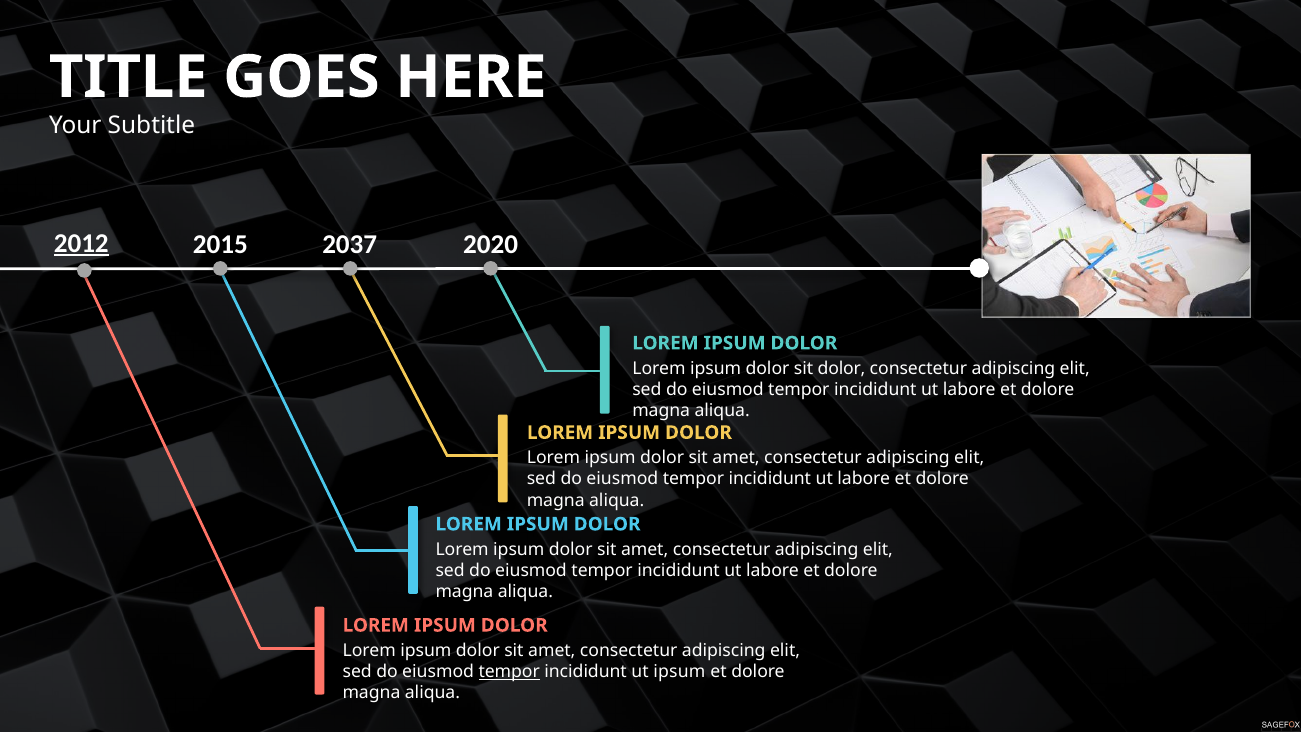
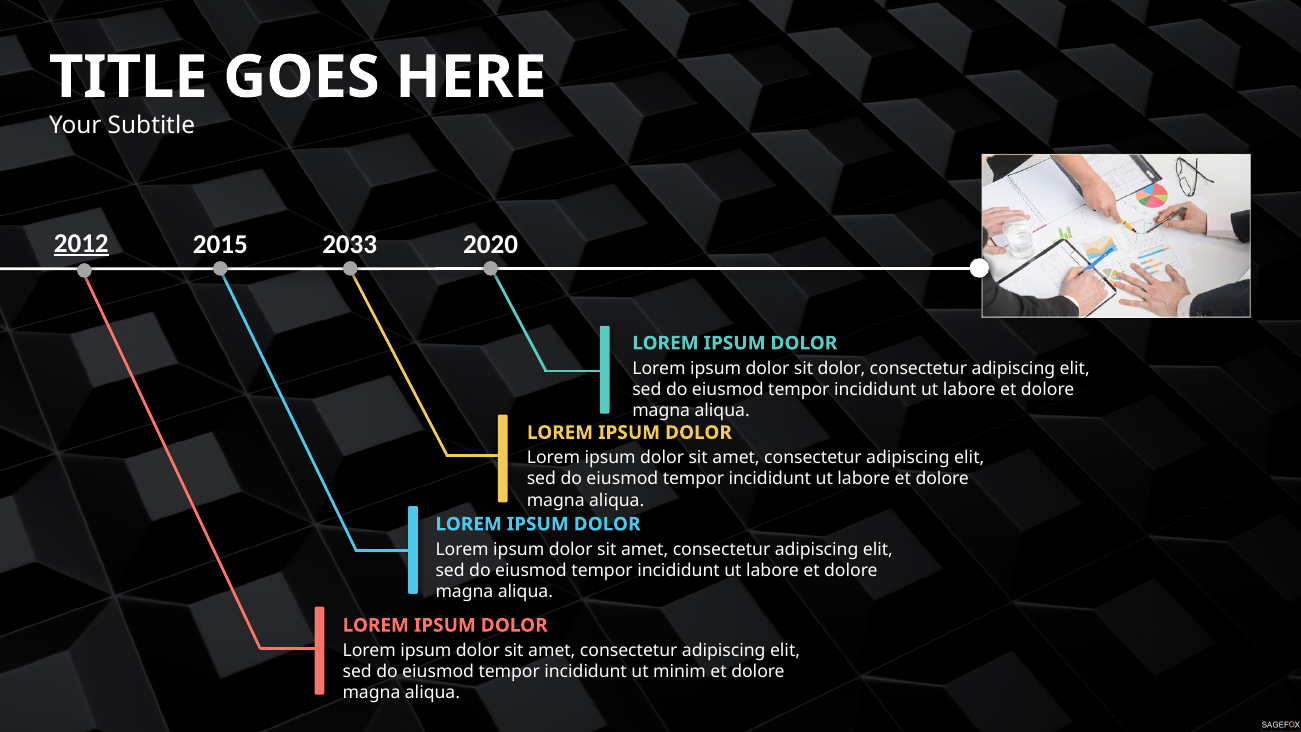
2037: 2037 -> 2033
tempor at (509, 672) underline: present -> none
ut ipsum: ipsum -> minim
